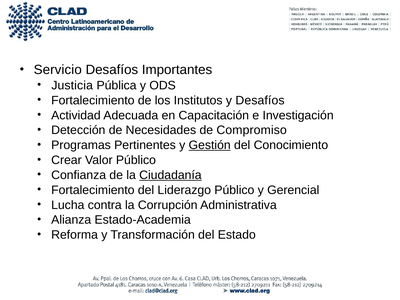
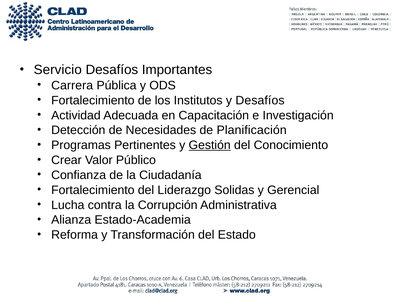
Justicia: Justicia -> Carrera
Compromiso: Compromiso -> Planificación
Ciudadanía underline: present -> none
Liderazgo Público: Público -> Solidas
